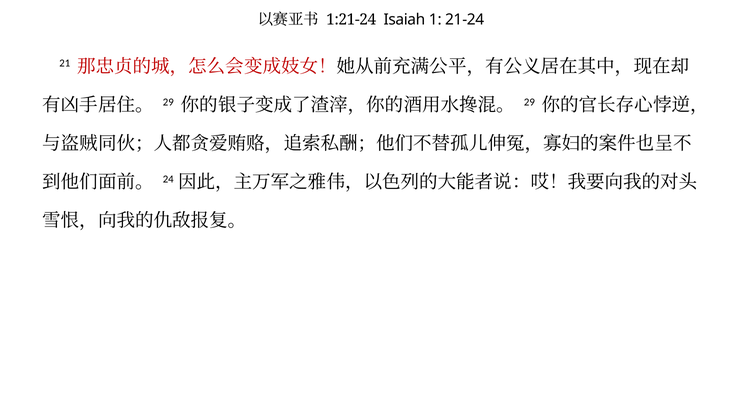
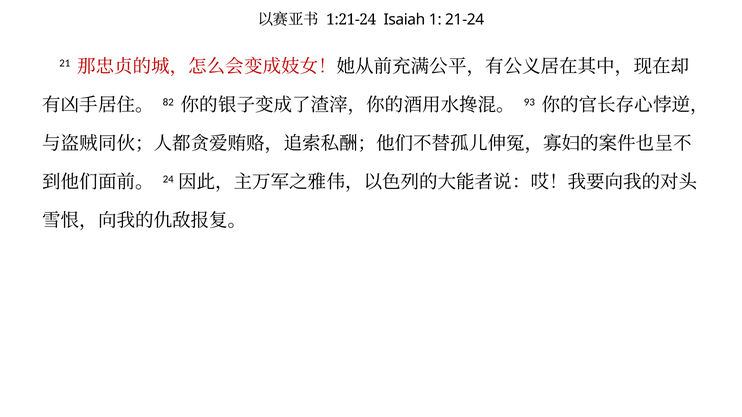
29 at (168, 102): 29 -> 82
29 at (529, 102): 29 -> 93
